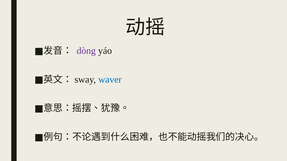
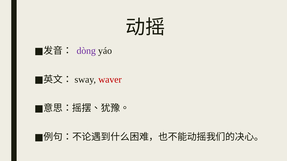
waver colour: blue -> red
